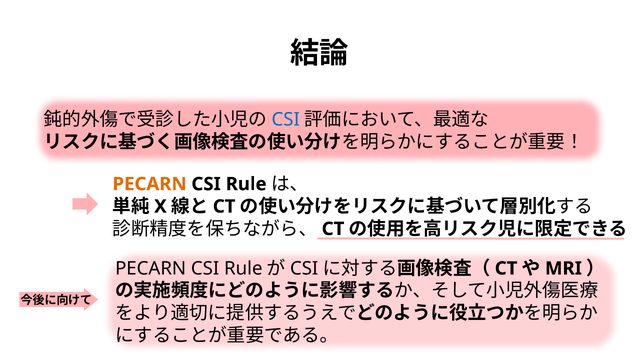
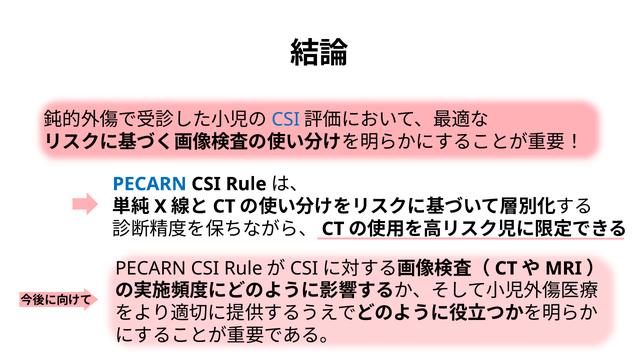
PECARN at (150, 184) colour: orange -> blue
